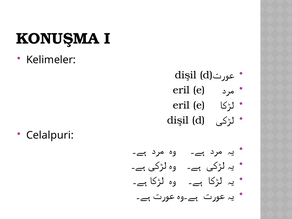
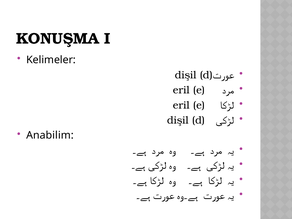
Celalpuri: Celalpuri -> Anabilim
